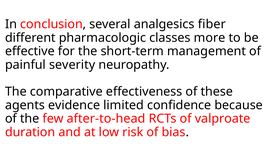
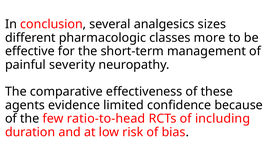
fiber: fiber -> sizes
after-to-head: after-to-head -> ratio-to-head
valproate: valproate -> including
